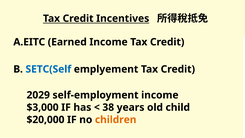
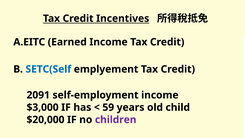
2029: 2029 -> 2091
38: 38 -> 59
children colour: orange -> purple
